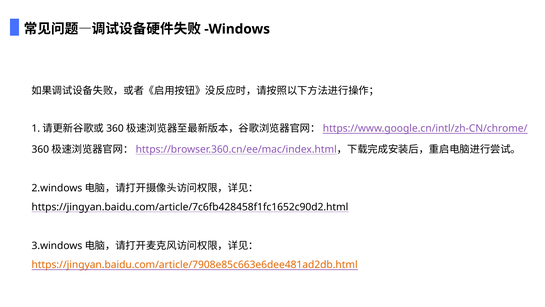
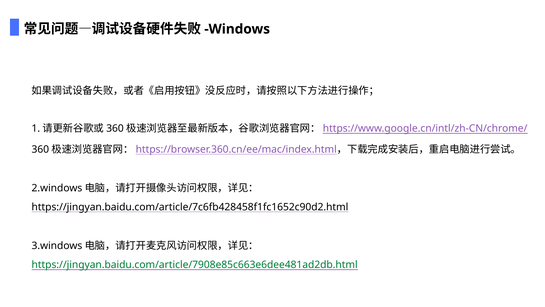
https://jingyan.baidu.com/article/7908e85c663e6dee481ad2db.html colour: orange -> green
